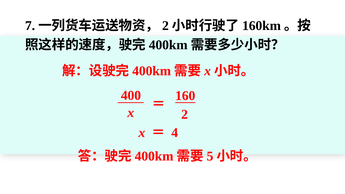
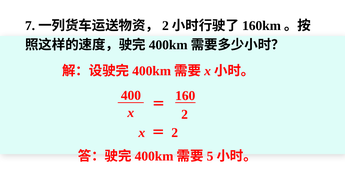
4 at (175, 133): 4 -> 2
